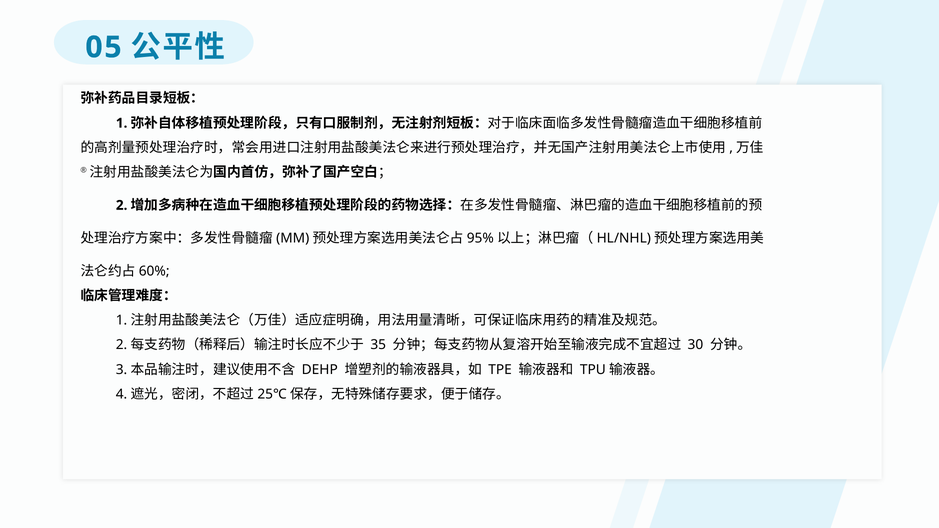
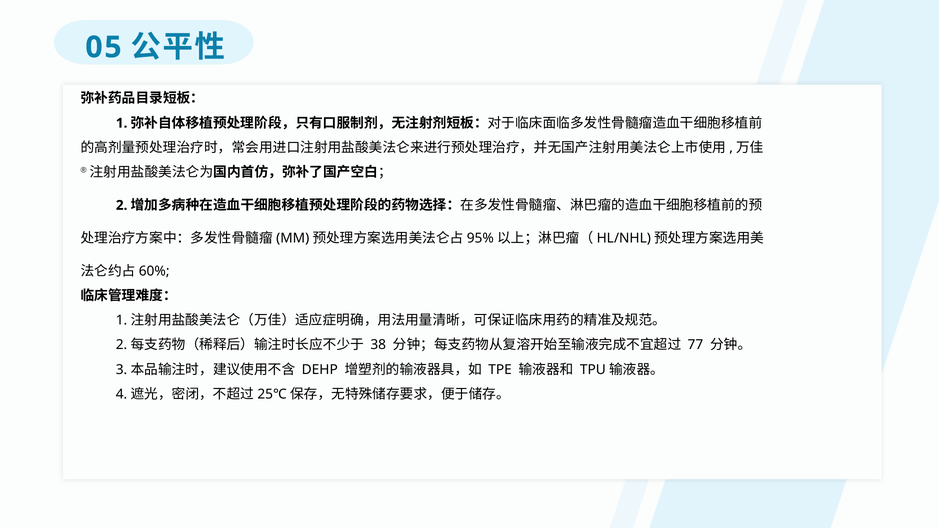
35: 35 -> 38
30: 30 -> 77
